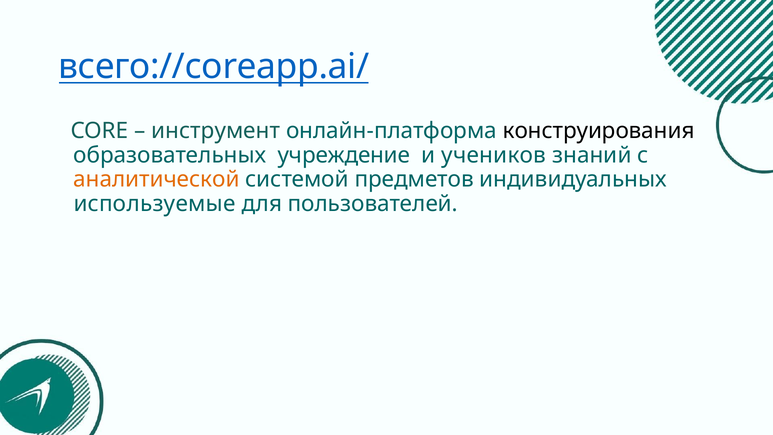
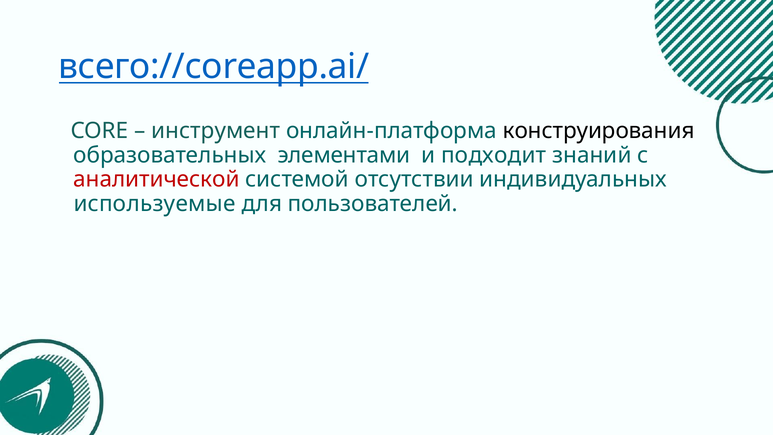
учреждение: учреждение -> элементами
учеников: учеников -> подходит
аналитической colour: orange -> red
предметов: предметов -> отсутствии
